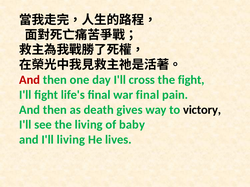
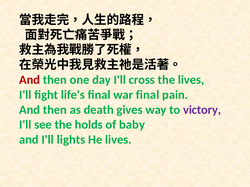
the fight: fight -> lives
victory colour: black -> purple
the living: living -> holds
I'll living: living -> lights
